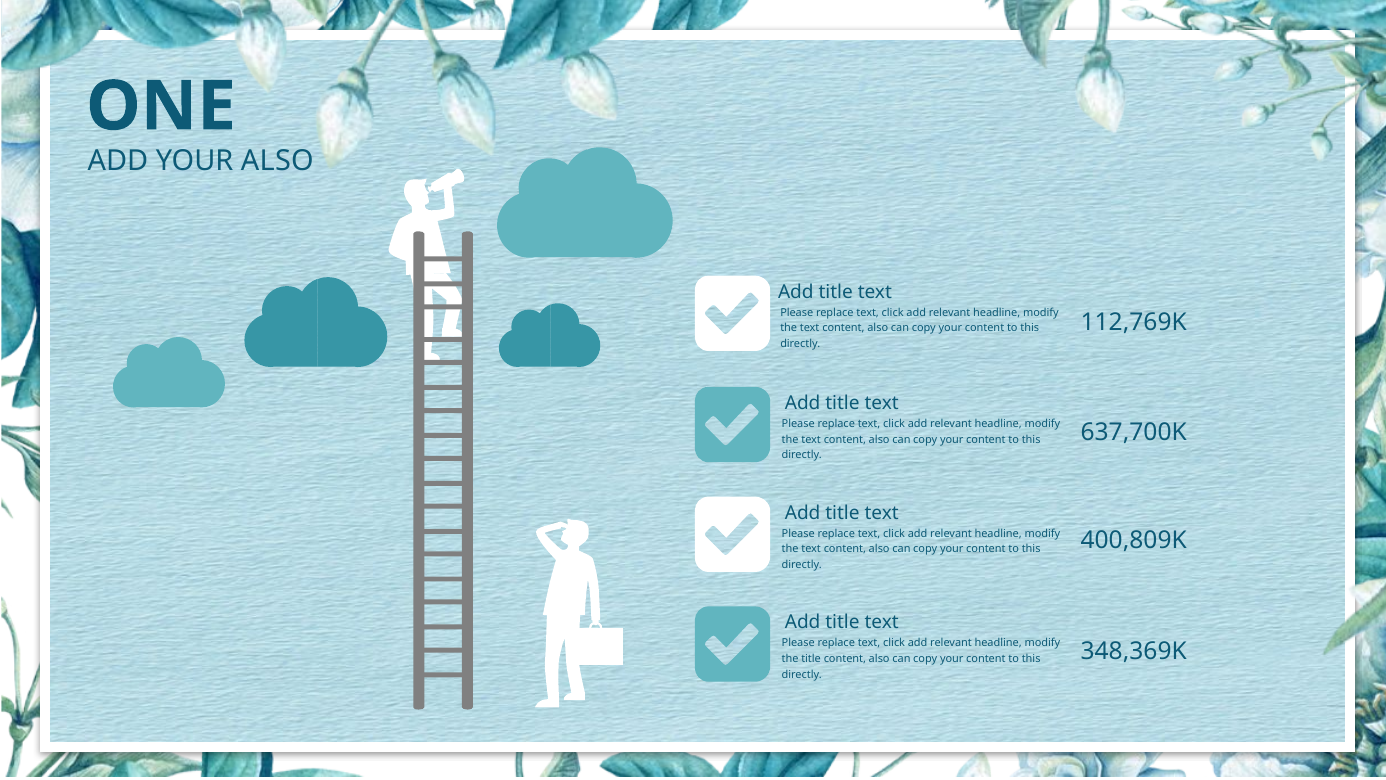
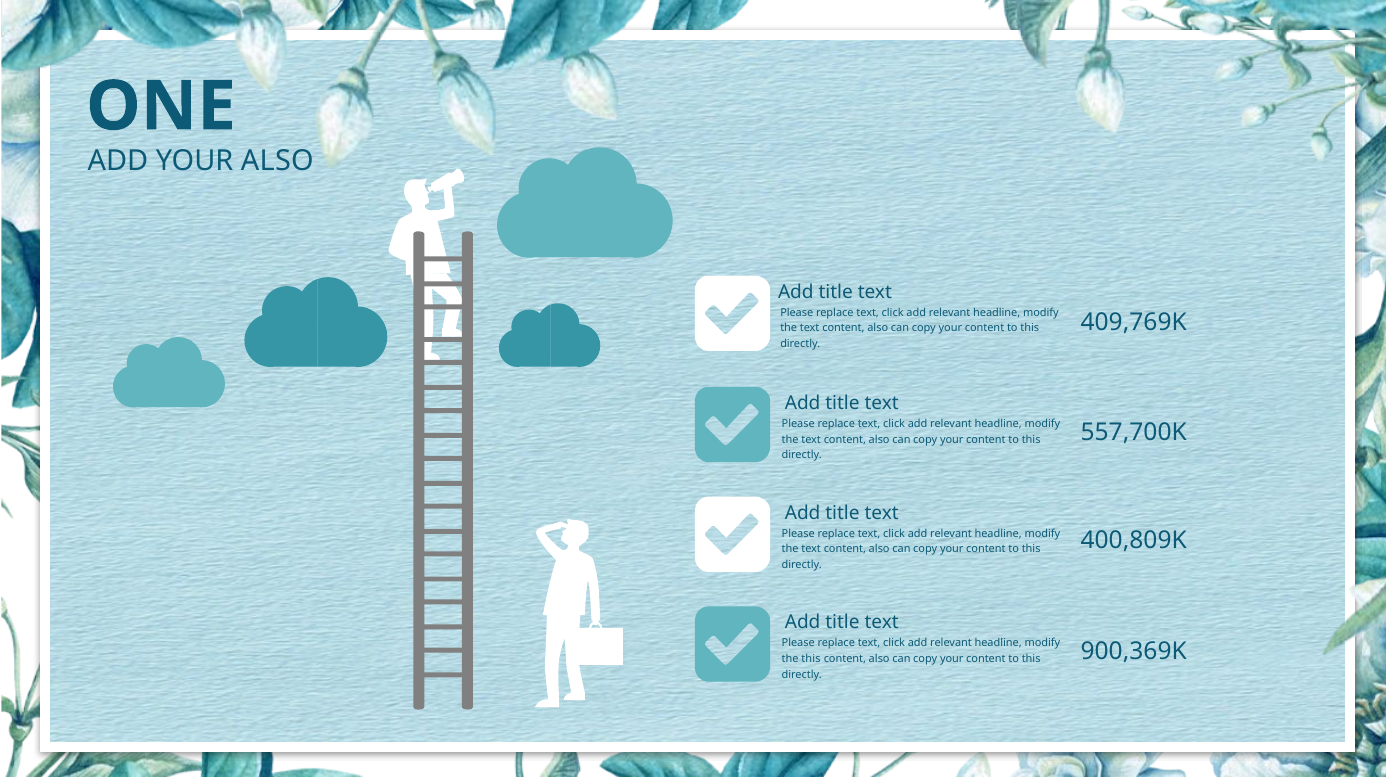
112,769K: 112,769K -> 409,769K
637,700K: 637,700K -> 557,700K
348,369K: 348,369K -> 900,369K
the title: title -> this
